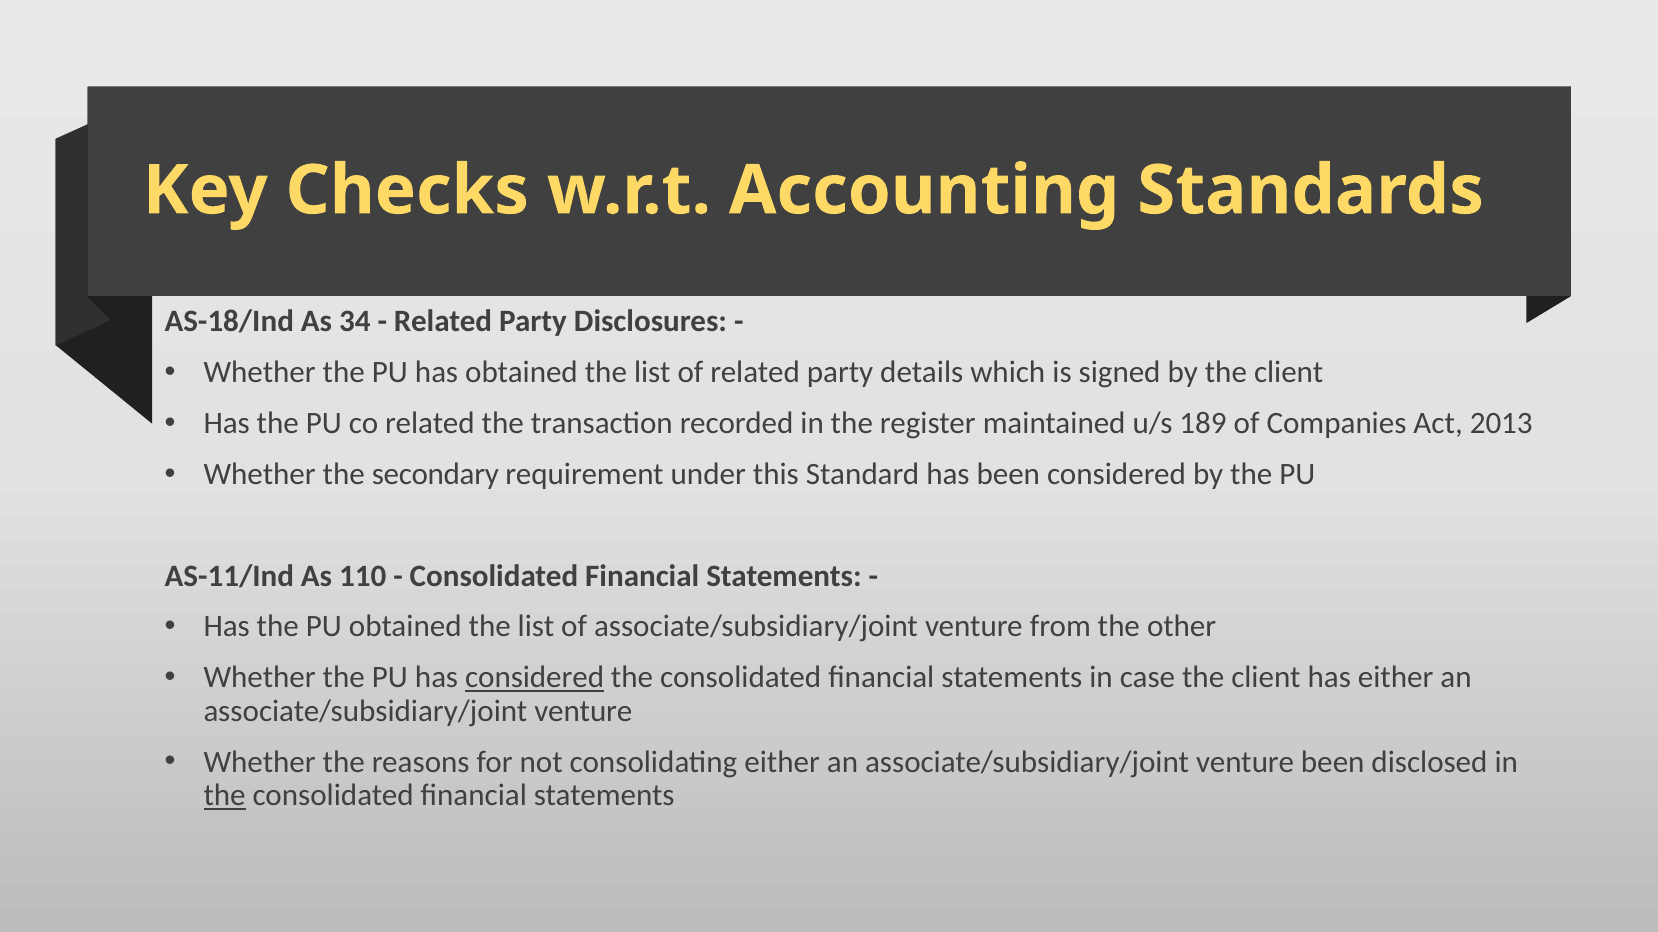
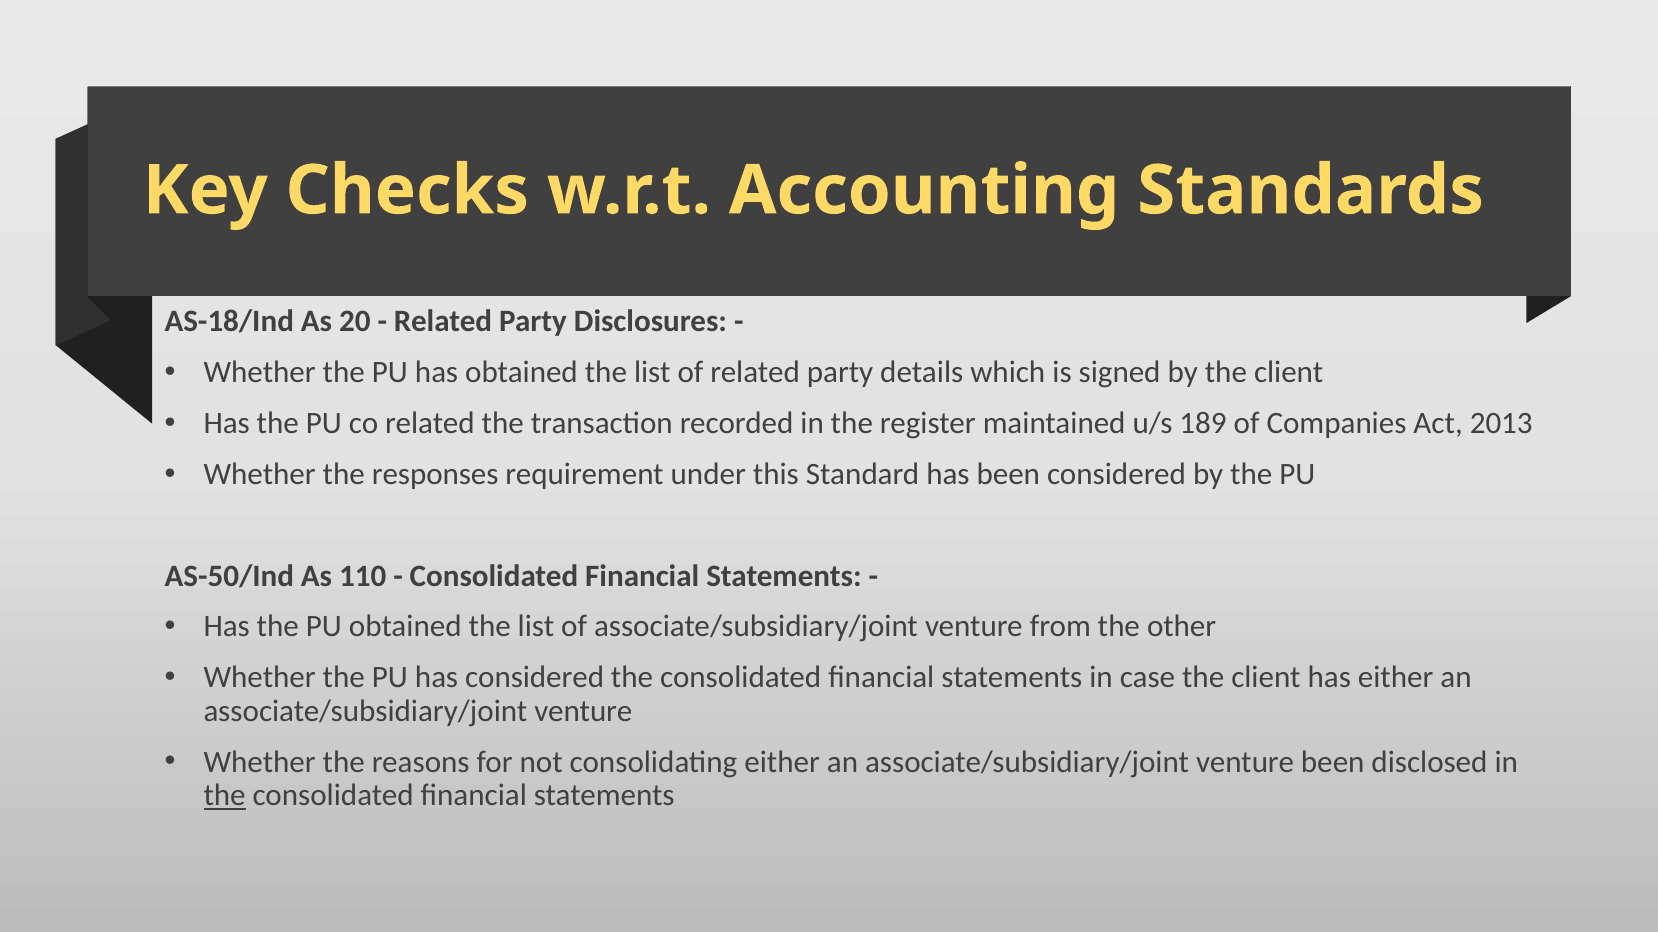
34: 34 -> 20
secondary: secondary -> responses
AS-11/Ind: AS-11/Ind -> AS-50/Ind
considered at (535, 678) underline: present -> none
